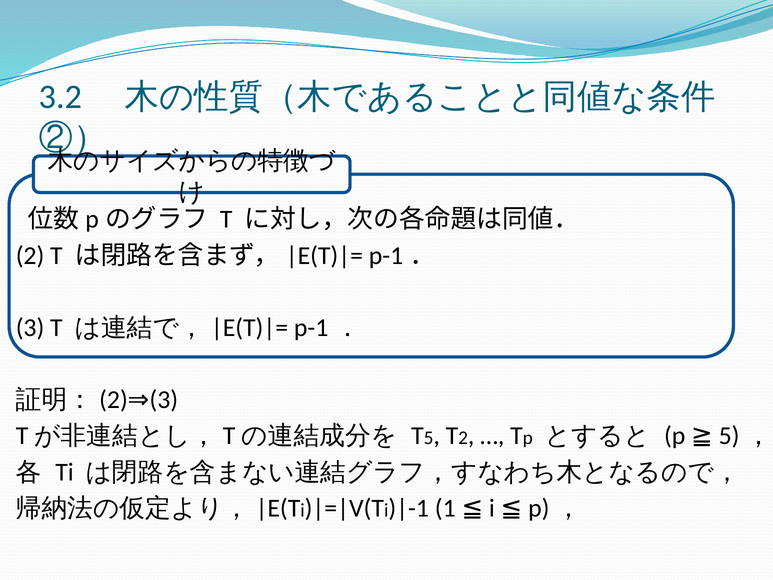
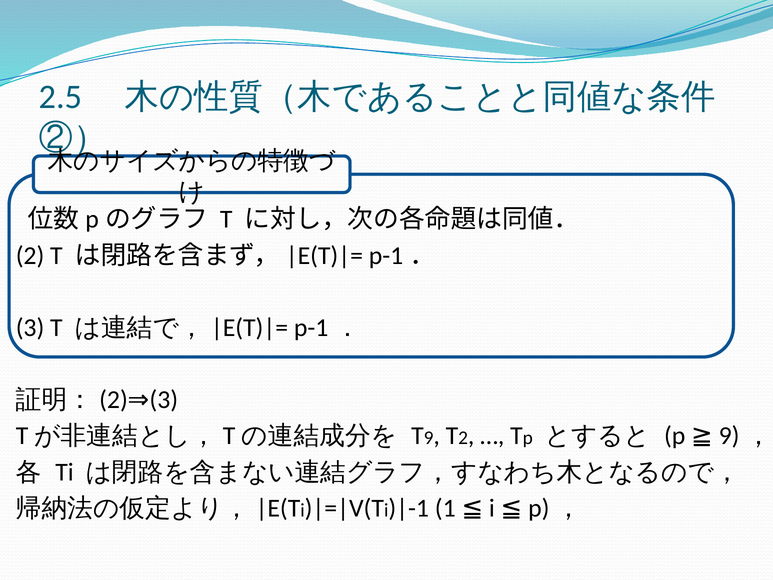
3.2: 3.2 -> 2.5
T 5: 5 -> 9
p 5: 5 -> 9
